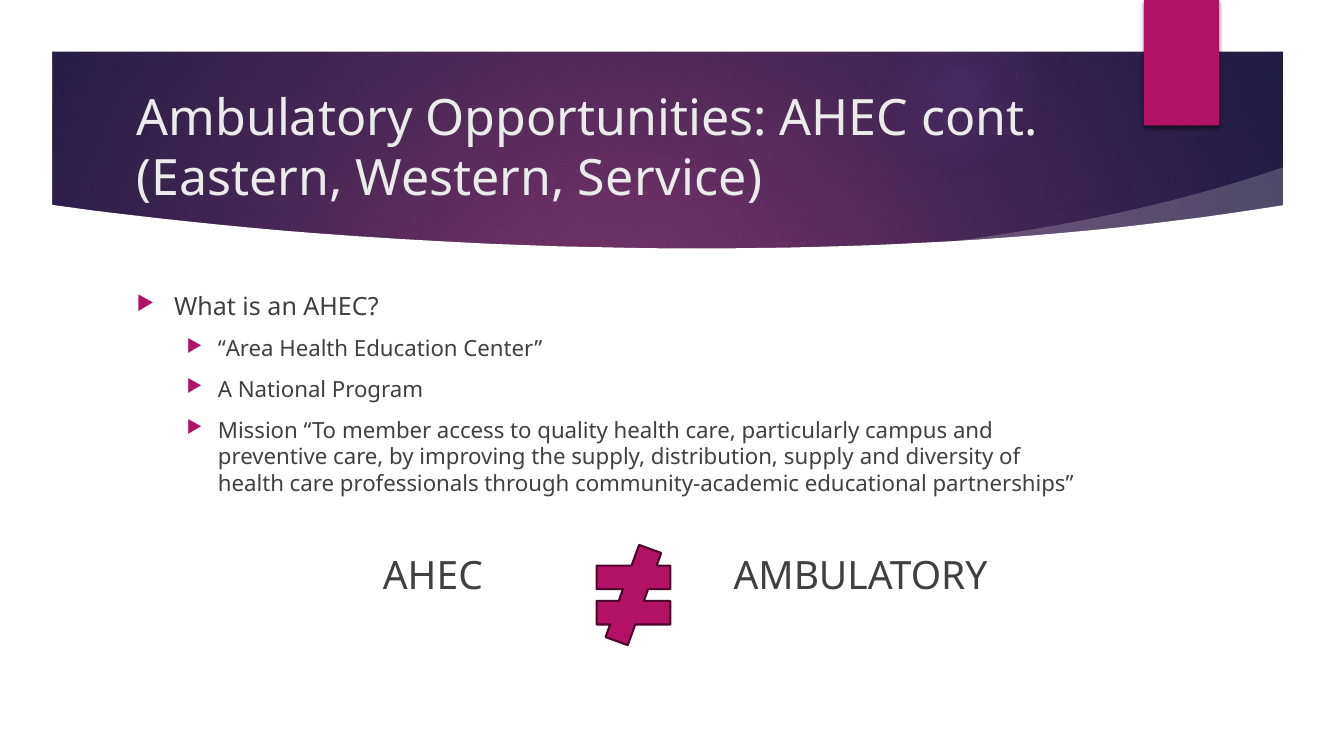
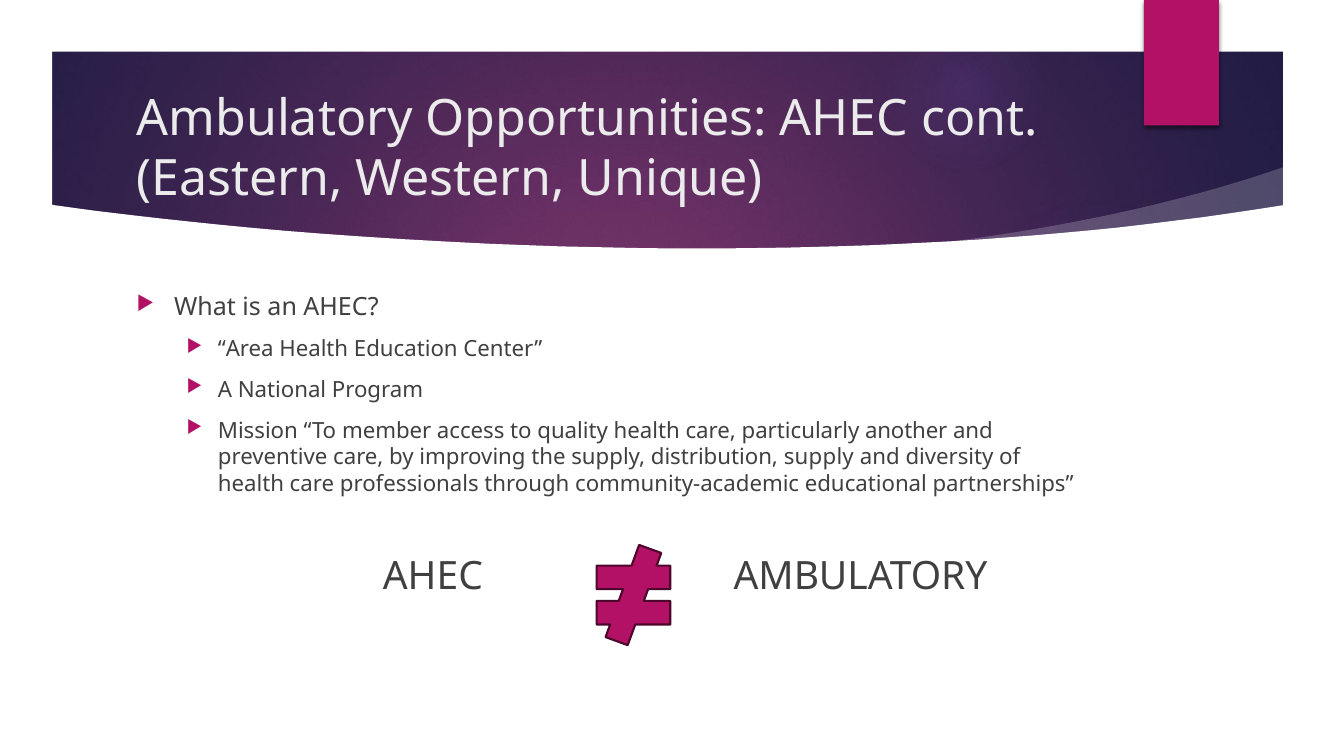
Service: Service -> Unique
campus: campus -> another
